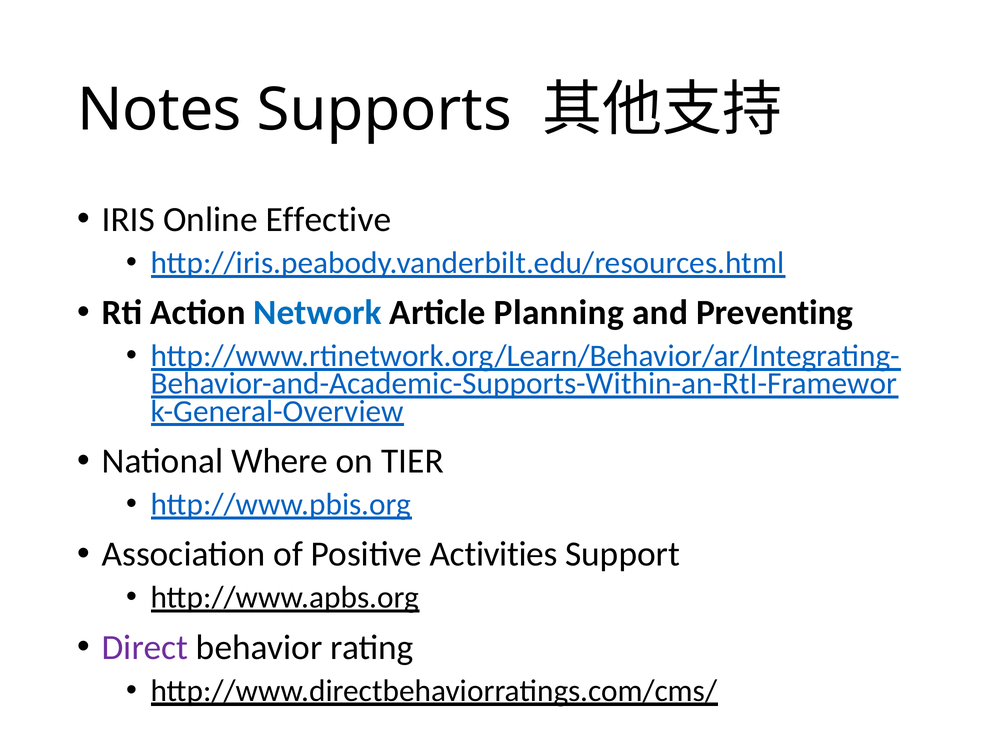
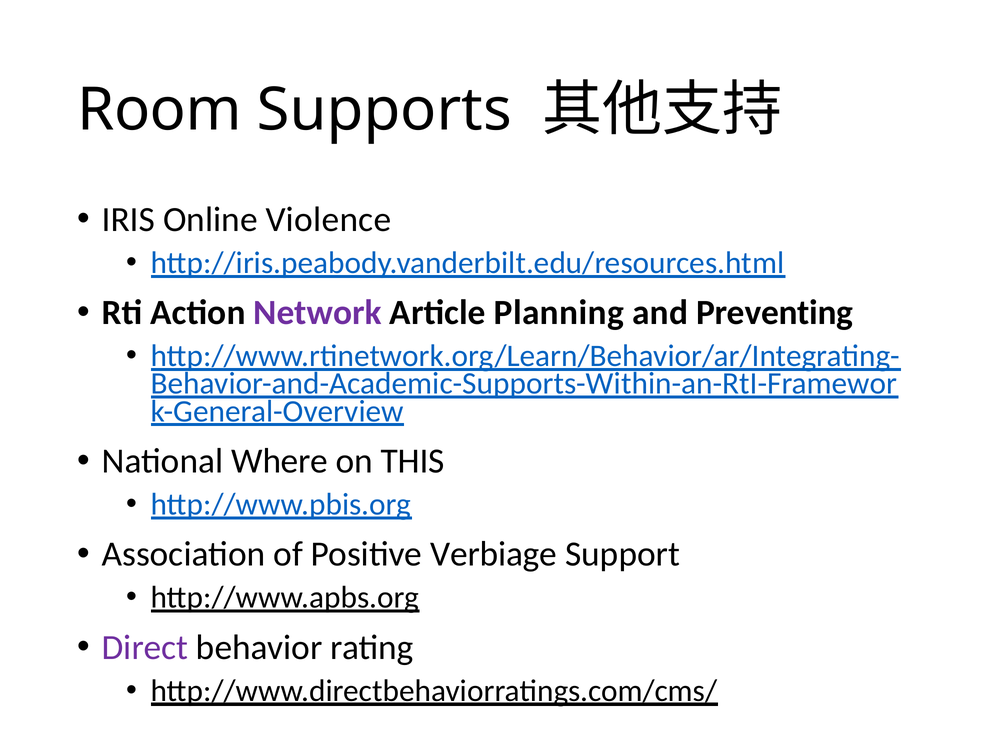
Notes: Notes -> Room
Effective: Effective -> Violence
Network colour: blue -> purple
TIER: TIER -> THIS
Activities: Activities -> Verbiage
